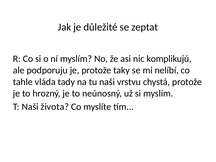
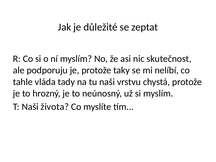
komplikujú: komplikujú -> skutečnost
